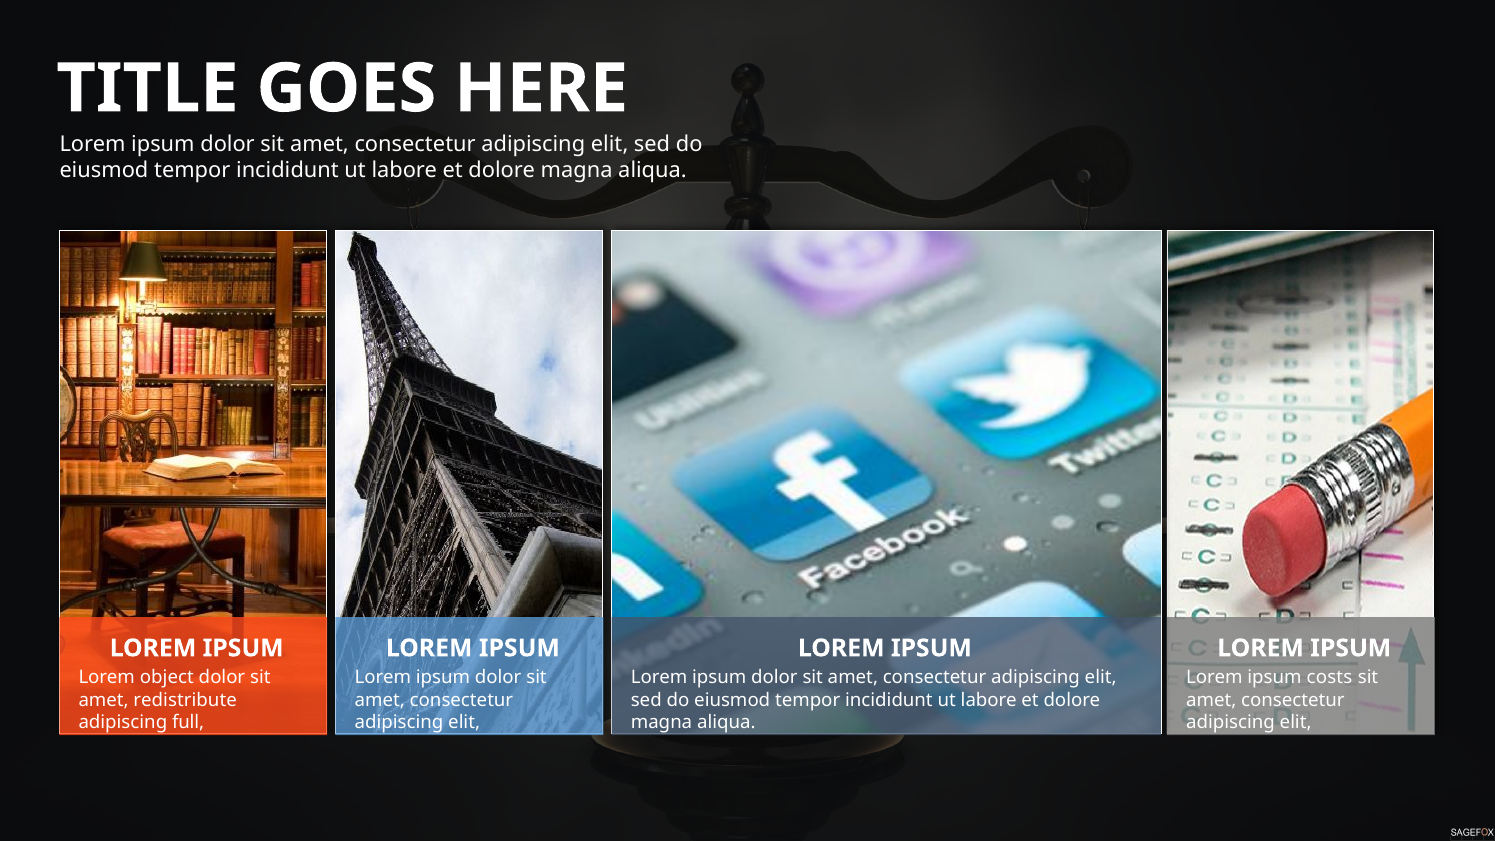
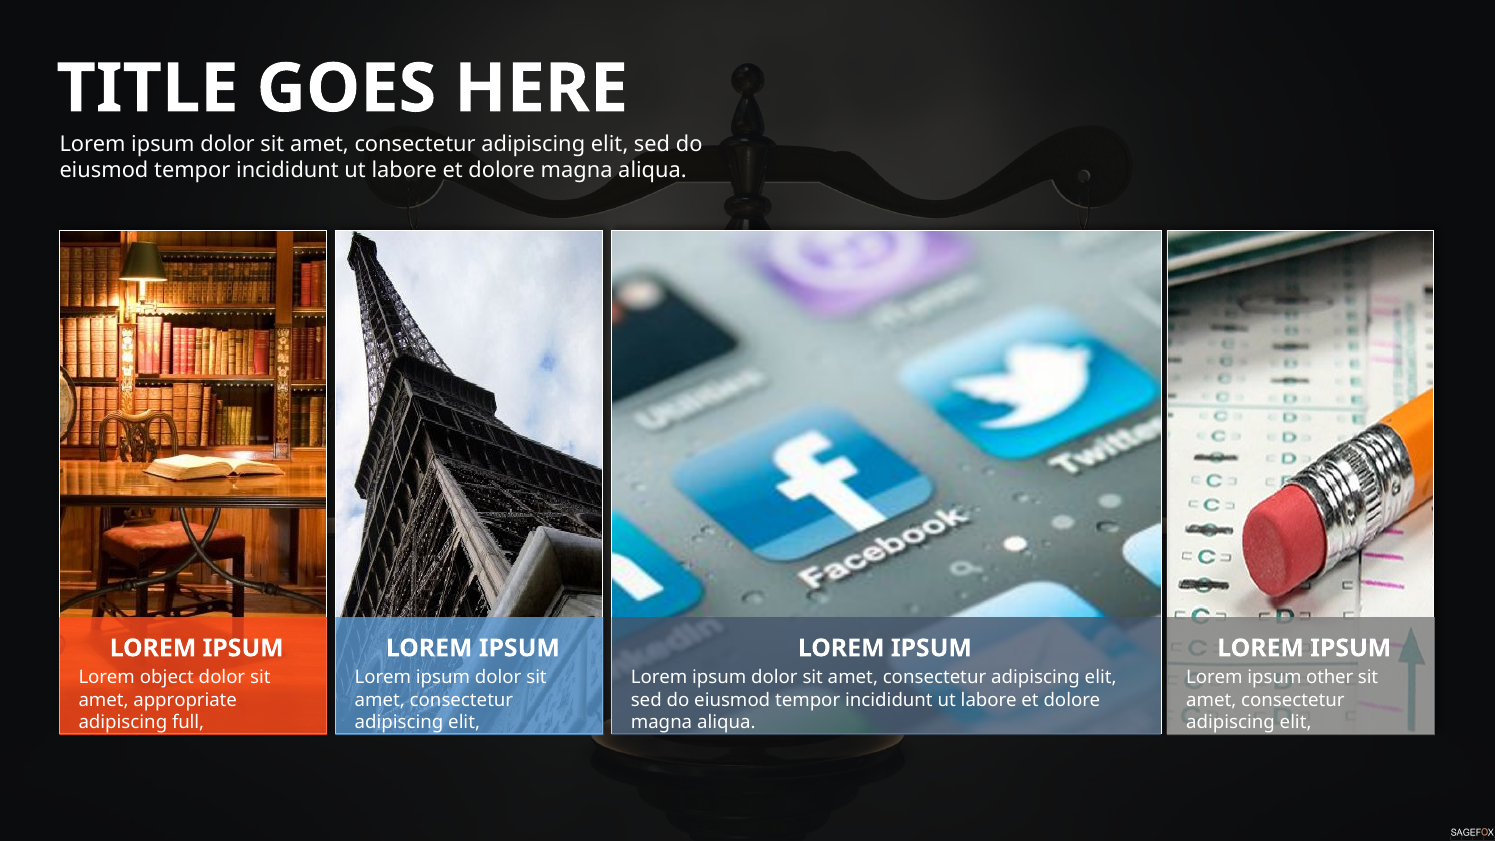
costs: costs -> other
redistribute: redistribute -> appropriate
